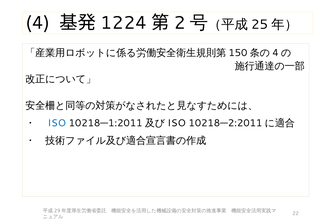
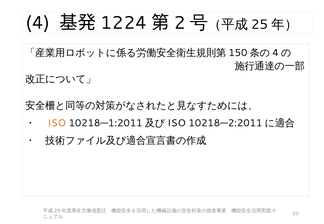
ISO colour: blue -> orange
